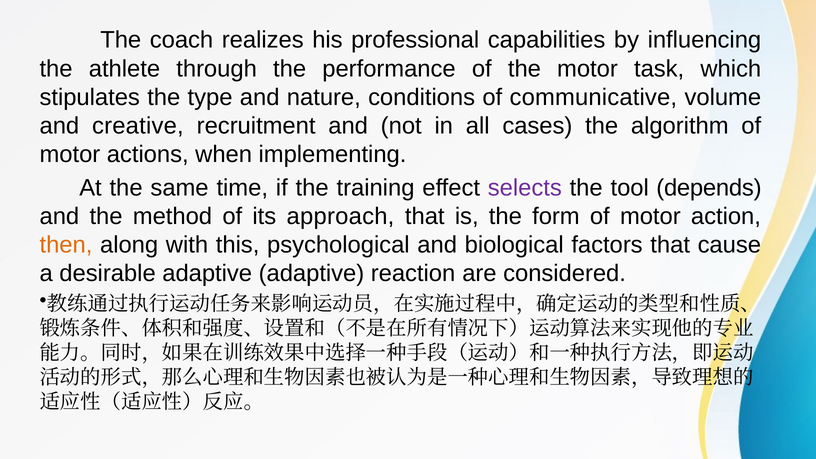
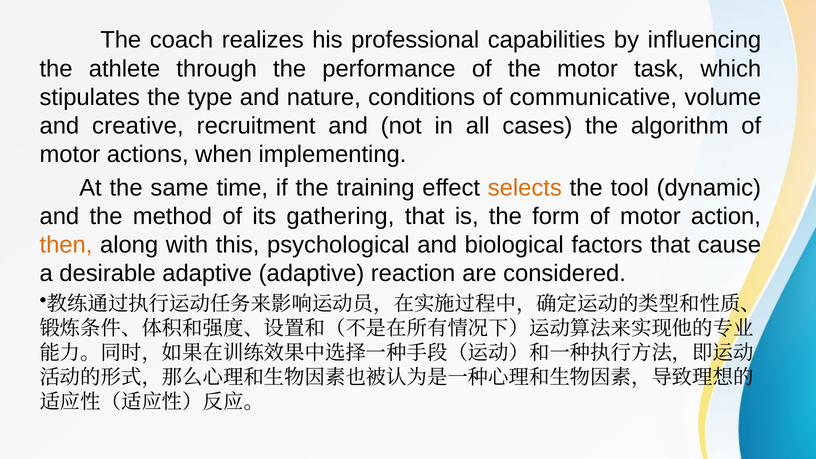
selects colour: purple -> orange
depends: depends -> dynamic
approach: approach -> gathering
